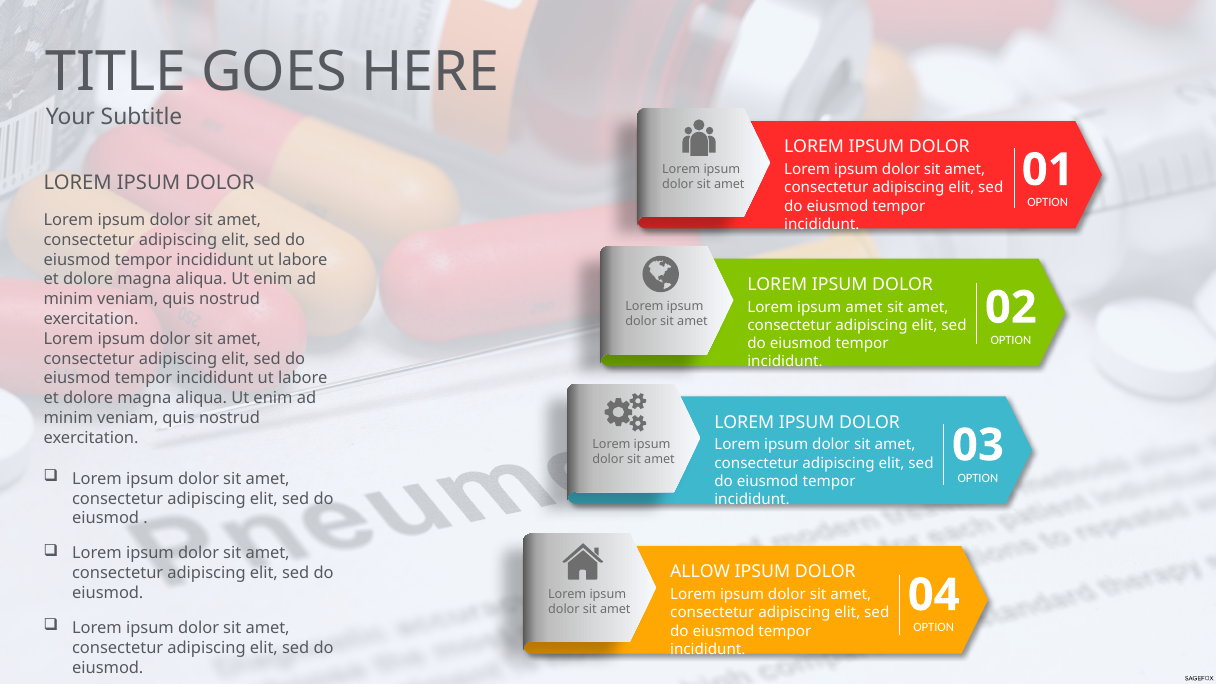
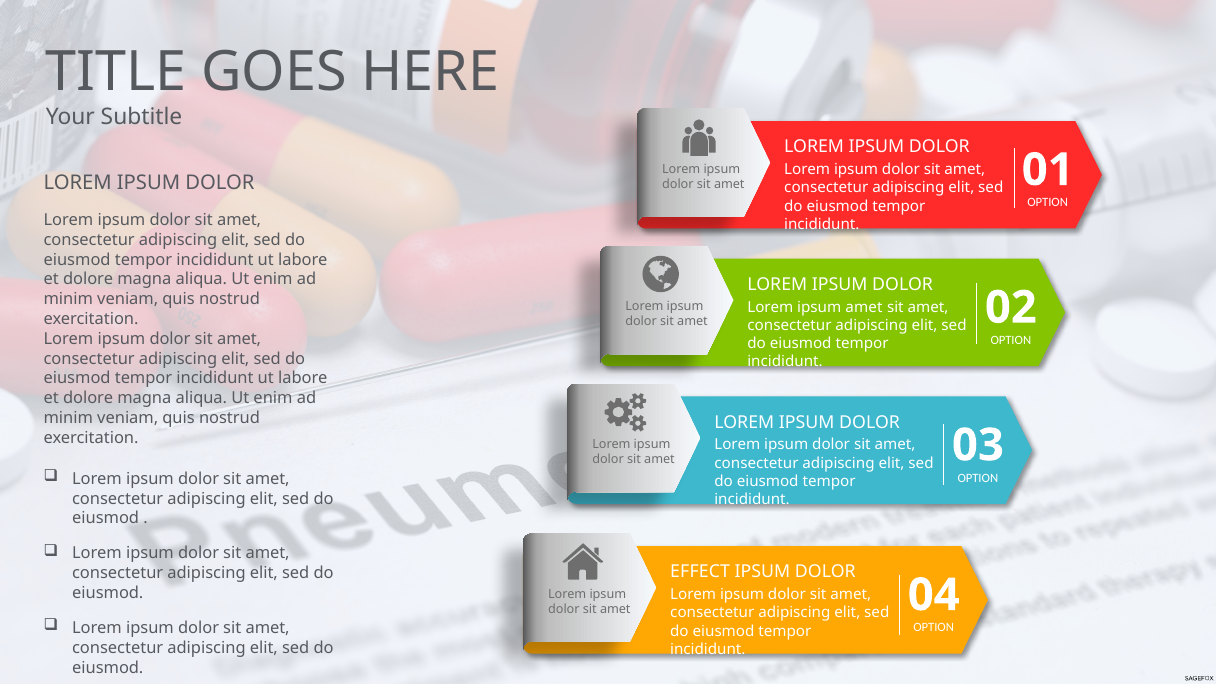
ALLOW: ALLOW -> EFFECT
